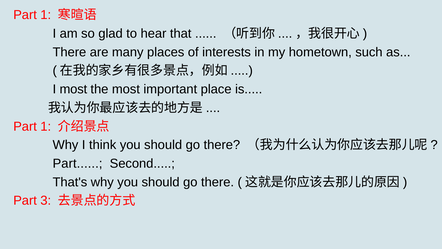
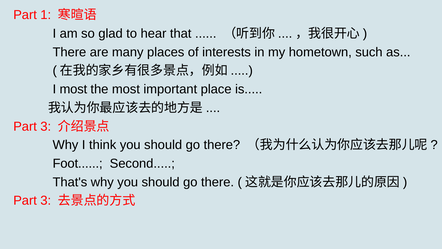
1 at (46, 126): 1 -> 3
Part at (78, 163): Part -> Foot
